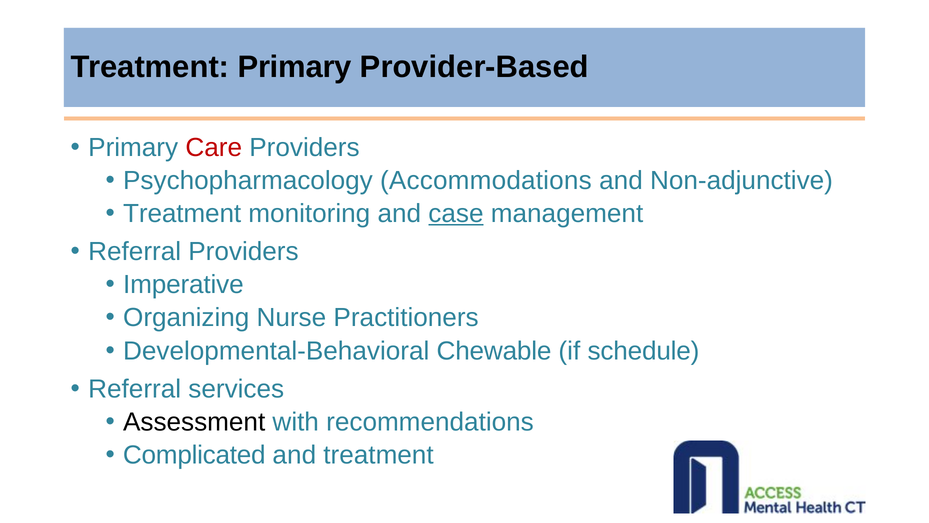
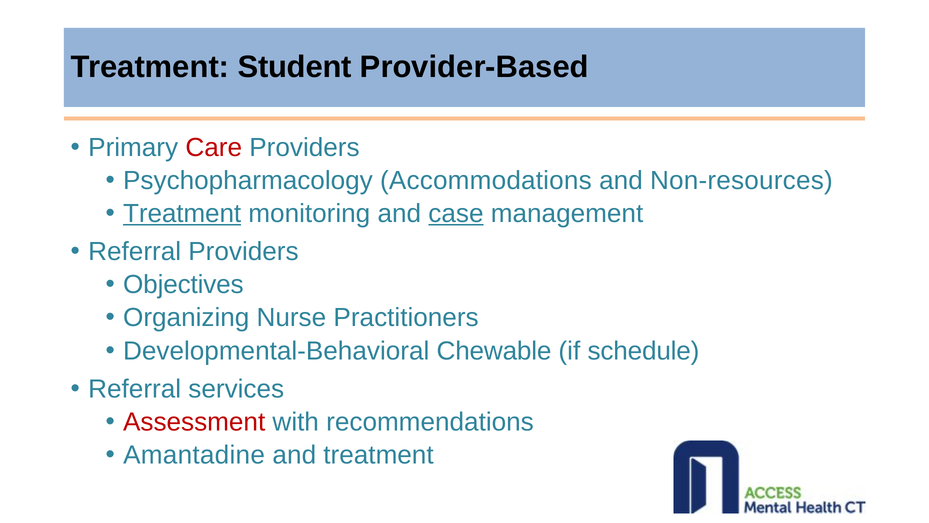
Treatment Primary: Primary -> Student
Non-adjunctive: Non-adjunctive -> Non-resources
Treatment at (182, 213) underline: none -> present
Imperative: Imperative -> Objectives
Assessment colour: black -> red
Complicated: Complicated -> Amantadine
